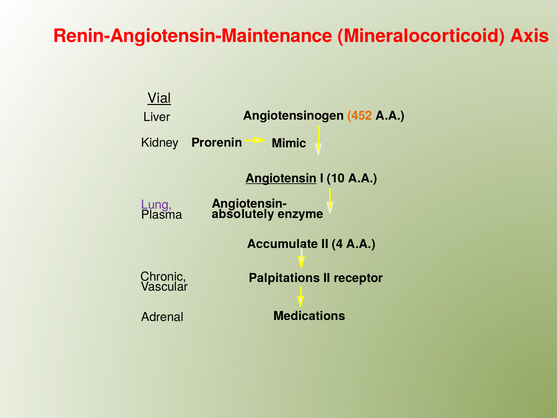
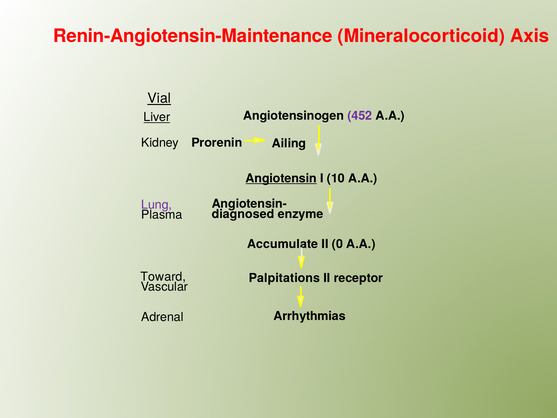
452 colour: orange -> purple
Liver underline: none -> present
Mimic: Mimic -> Ailing
absolutely: absolutely -> diagnosed
4: 4 -> 0
Chronic: Chronic -> Toward
Medications: Medications -> Arrhythmias
